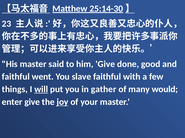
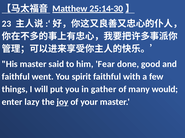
him Give: Give -> Fear
slave: slave -> spirit
will underline: present -> none
enter give: give -> lazy
